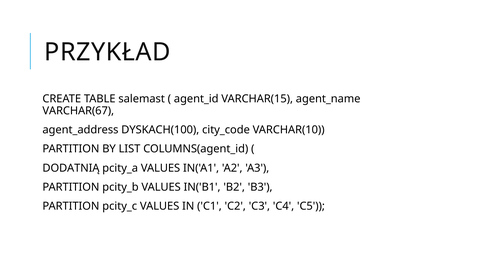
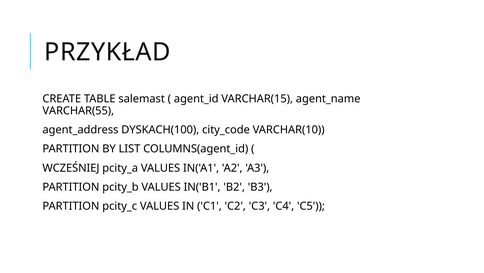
VARCHAR(67: VARCHAR(67 -> VARCHAR(55
DODATNIĄ: DODATNIĄ -> WCZEŚNIEJ
